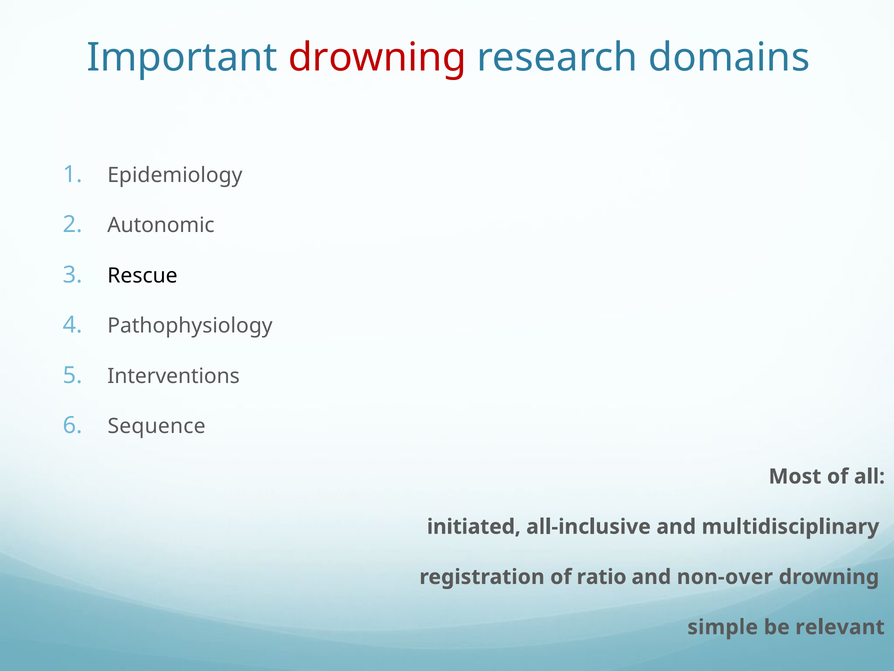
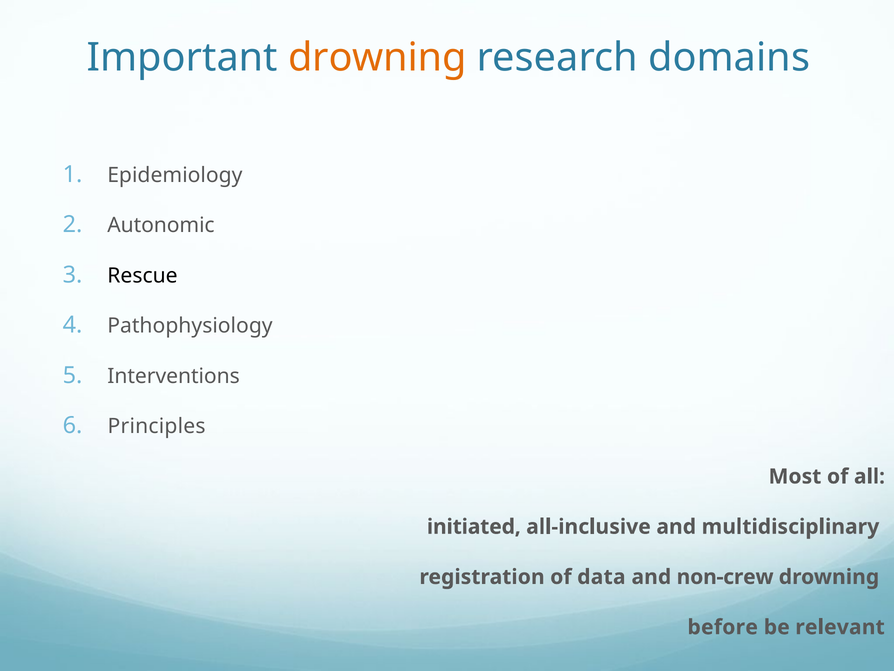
drowning at (377, 57) colour: red -> orange
Sequence: Sequence -> Principles
ratio: ratio -> data
non-over: non-over -> non-crew
simple: simple -> before
